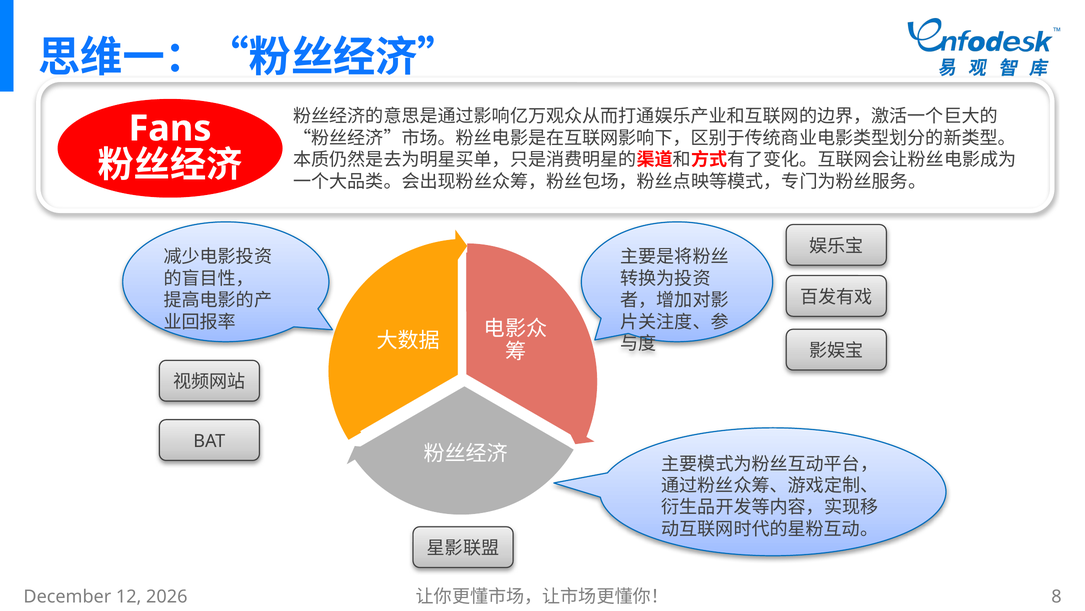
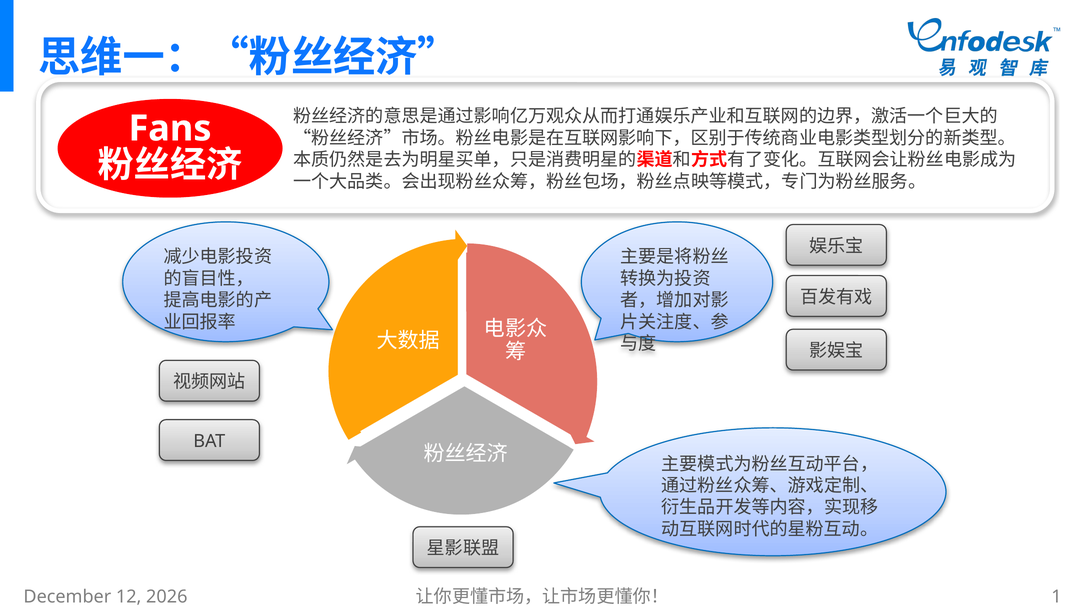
8: 8 -> 1
